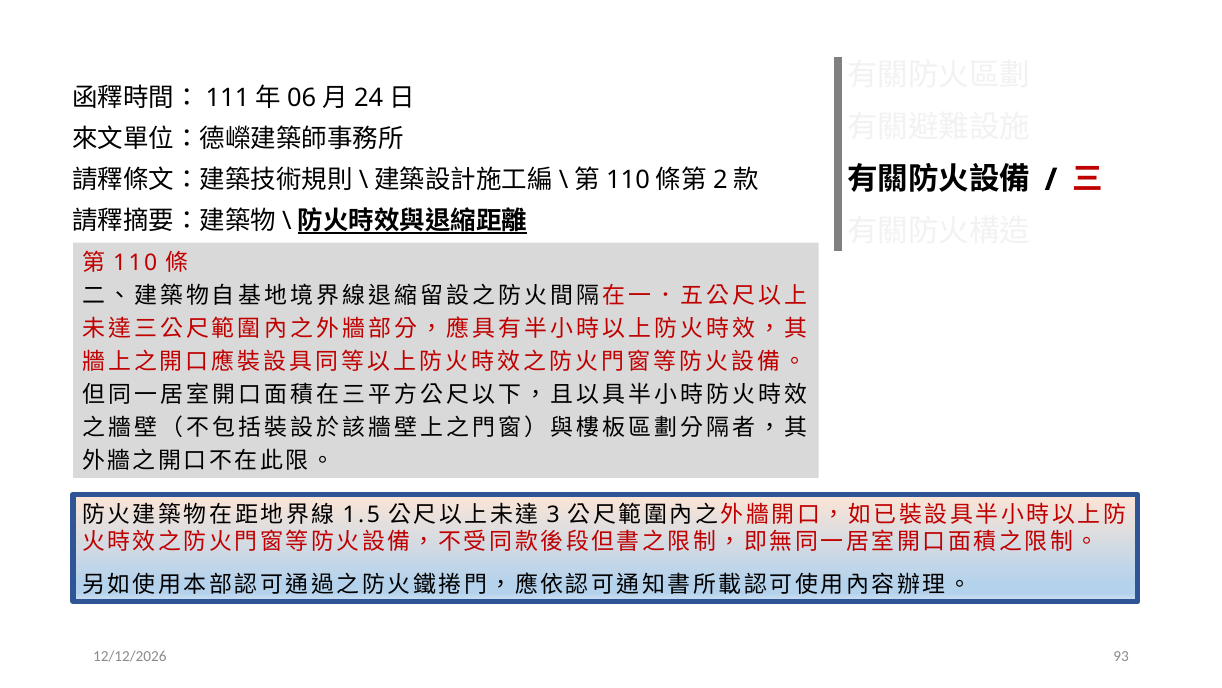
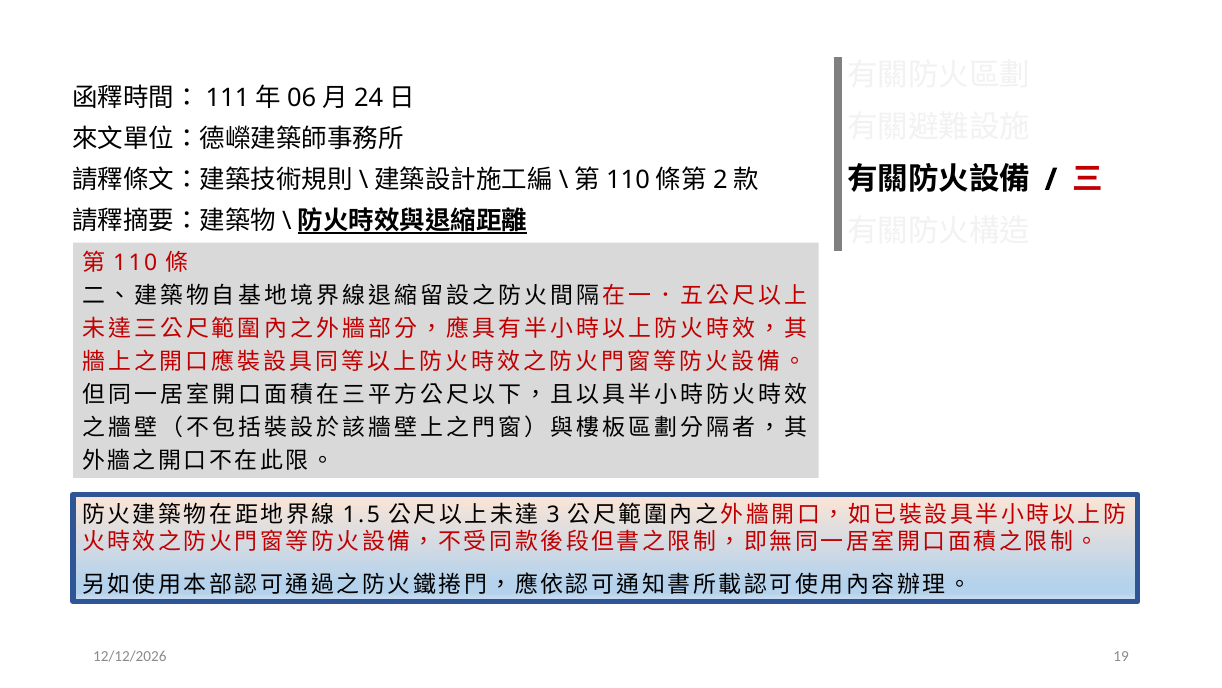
93: 93 -> 19
